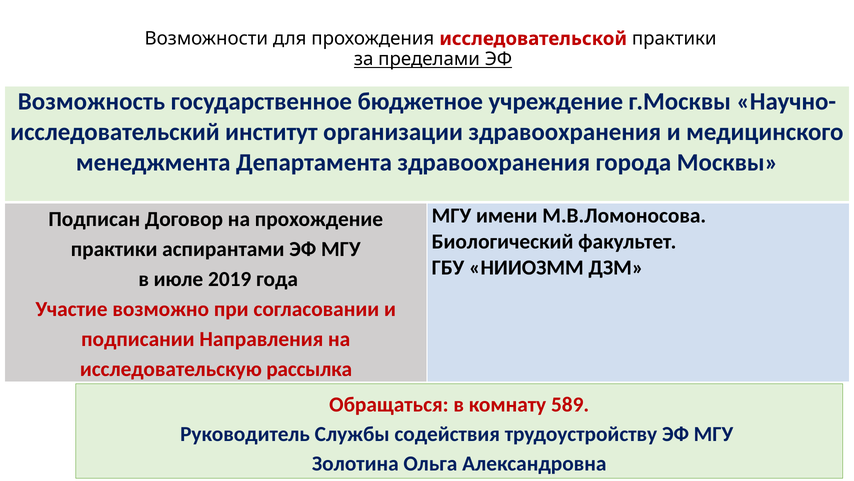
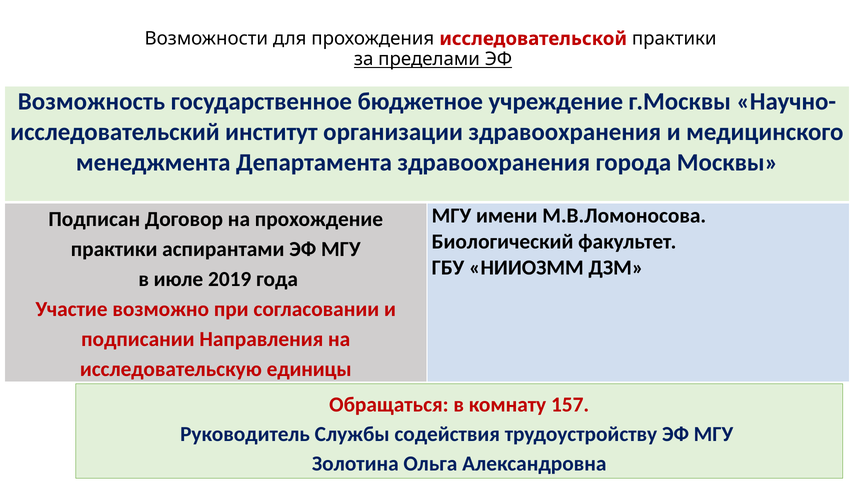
рассылка: рассылка -> единицы
589: 589 -> 157
